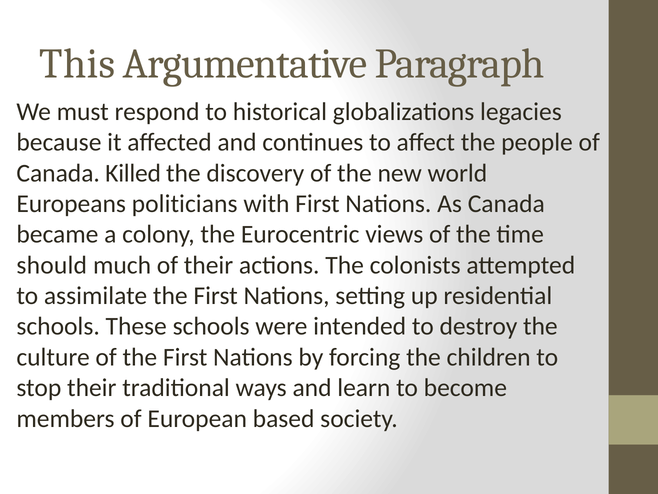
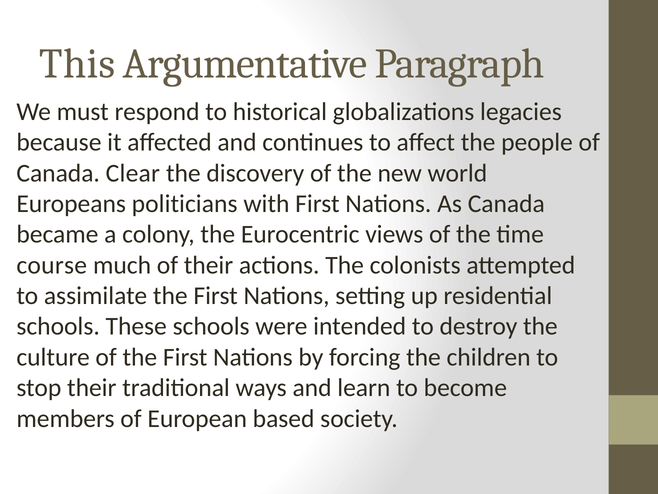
Killed: Killed -> Clear
should: should -> course
